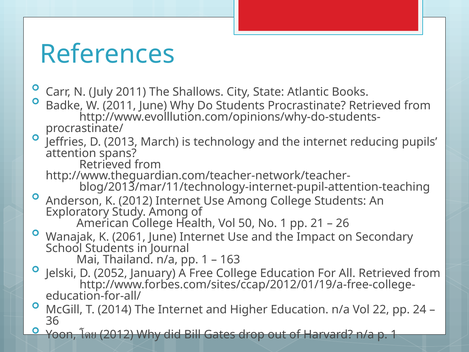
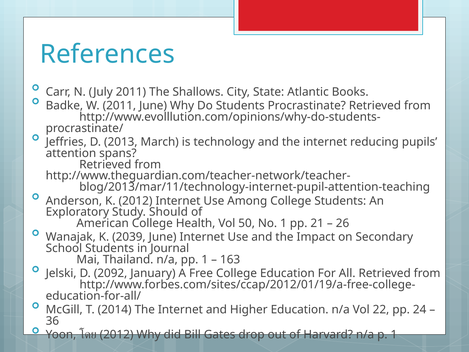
Study Among: Among -> Should
2061: 2061 -> 2039
2052: 2052 -> 2092
